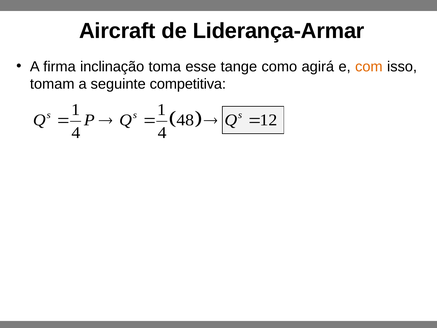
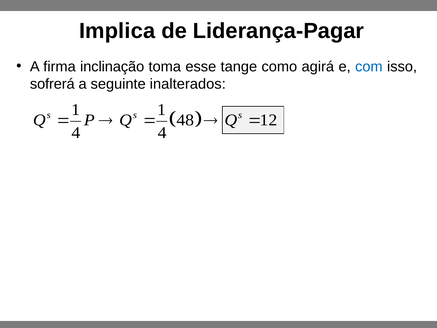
Aircraft: Aircraft -> Implica
Liderança-Armar: Liderança-Armar -> Liderança-Pagar
com colour: orange -> blue
tomam: tomam -> sofrerá
competitiva: competitiva -> inalterados
